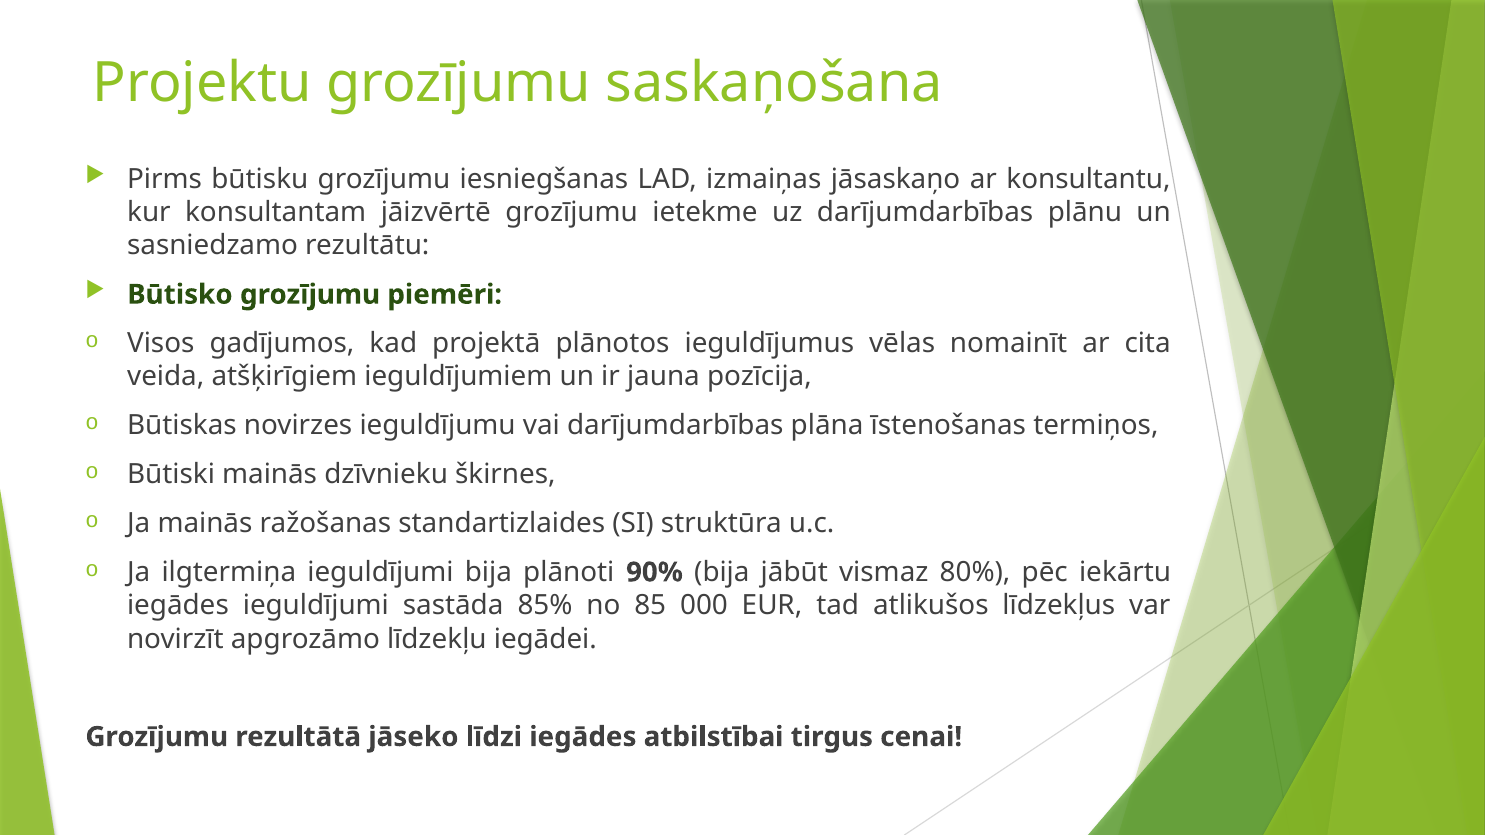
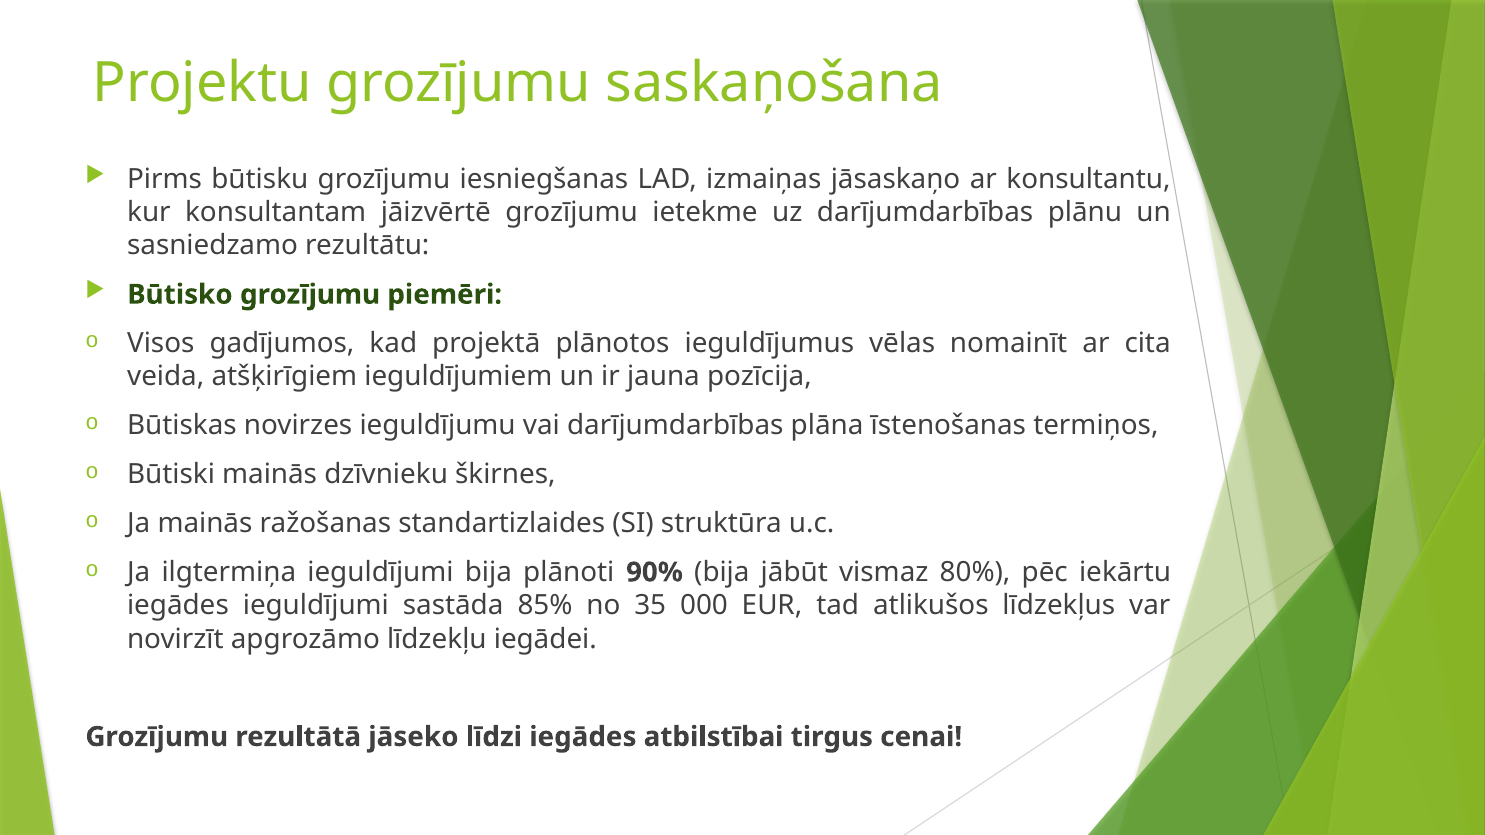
85: 85 -> 35
